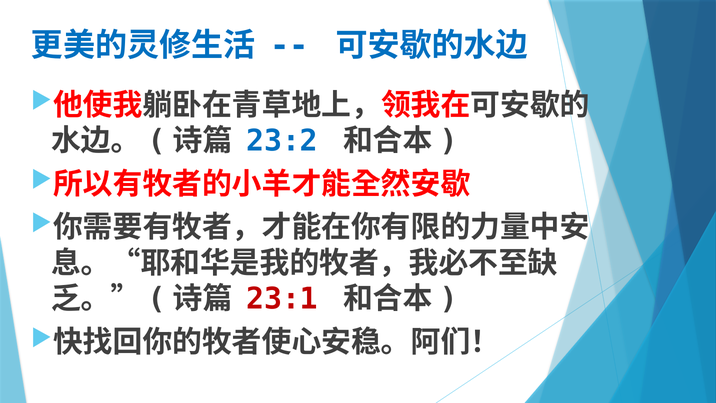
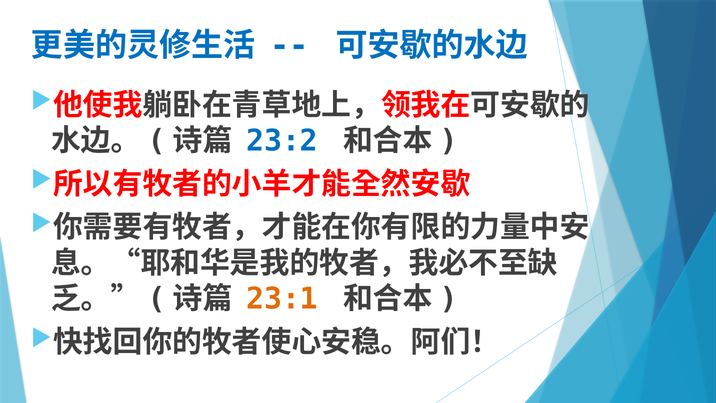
23:1 colour: red -> orange
